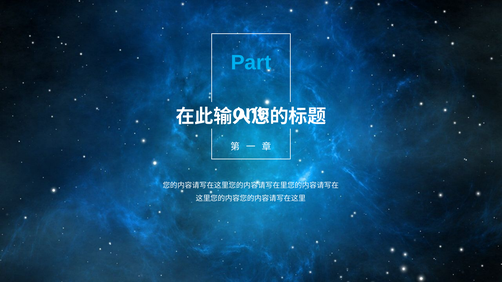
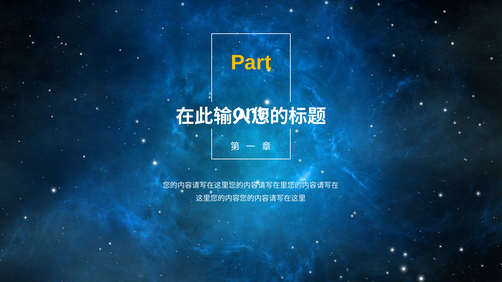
Part colour: light blue -> yellow
